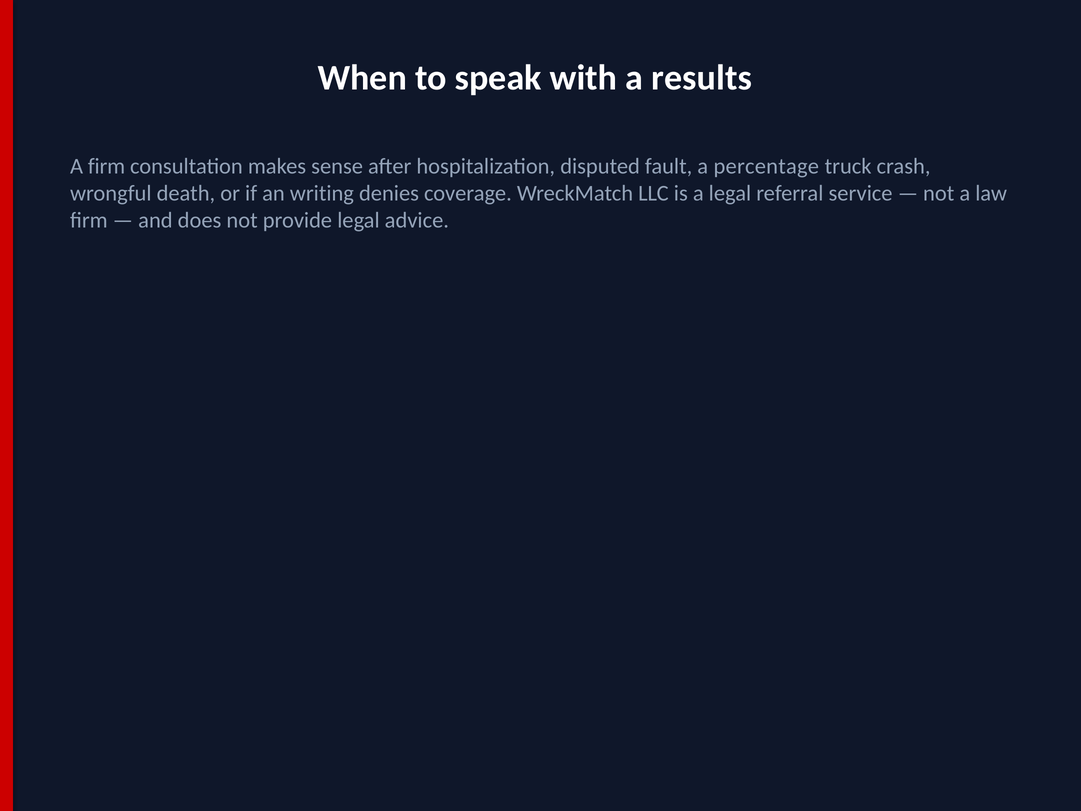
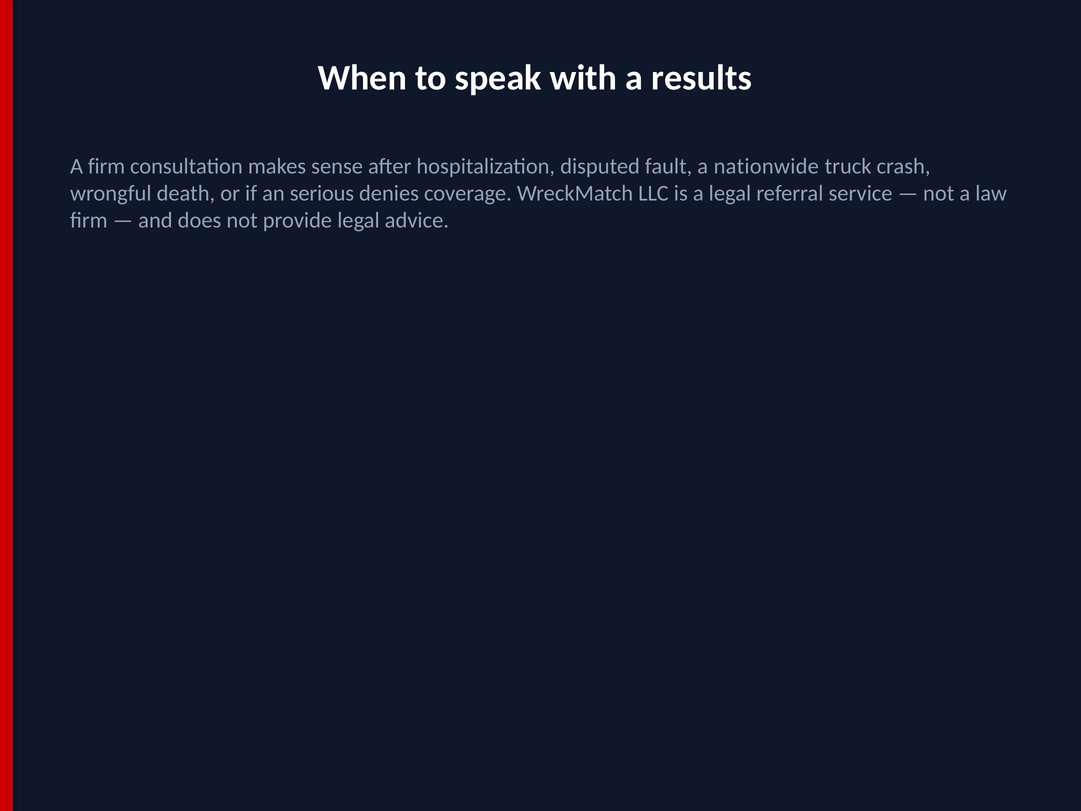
percentage: percentage -> nationwide
writing: writing -> serious
